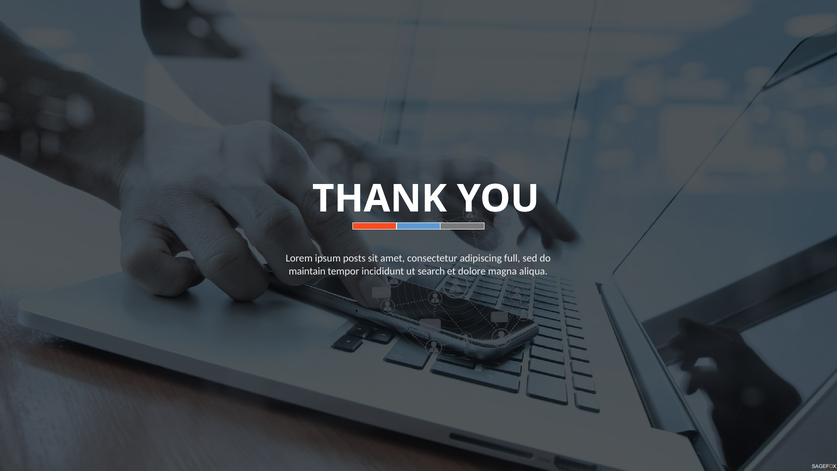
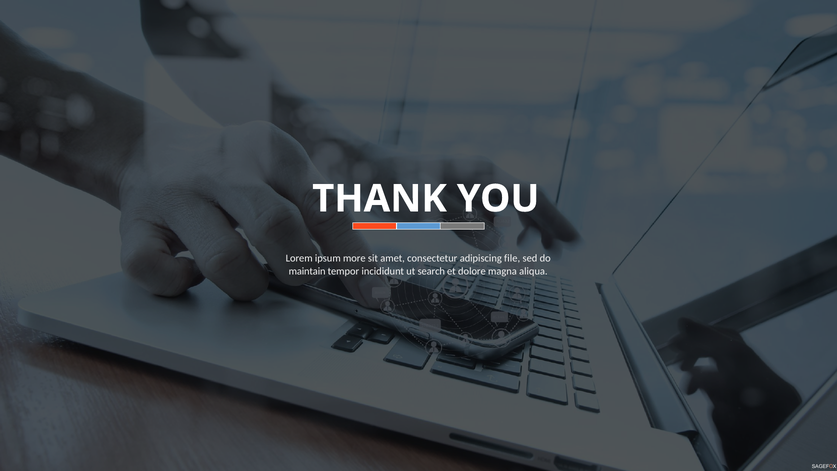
posts: posts -> more
full: full -> file
